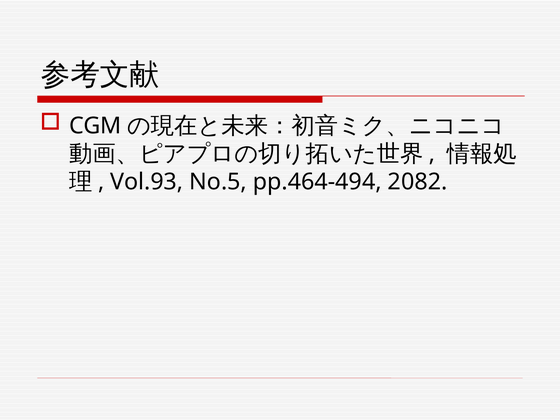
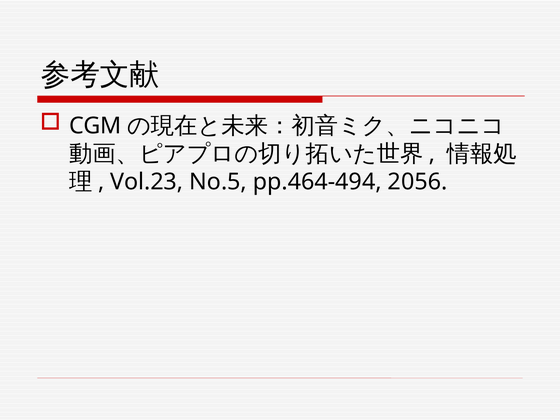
Vol.93: Vol.93 -> Vol.23
2082: 2082 -> 2056
